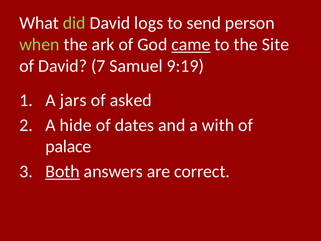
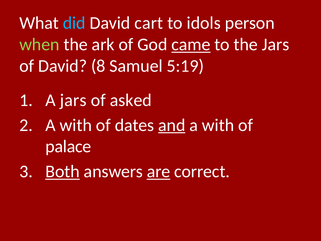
did colour: light green -> light blue
logs: logs -> cart
send: send -> idols
the Site: Site -> Jars
7: 7 -> 8
9:19: 9:19 -> 5:19
2 A hide: hide -> with
and underline: none -> present
are underline: none -> present
